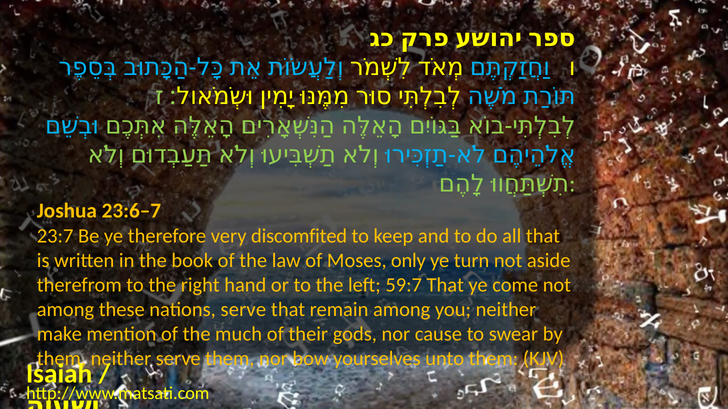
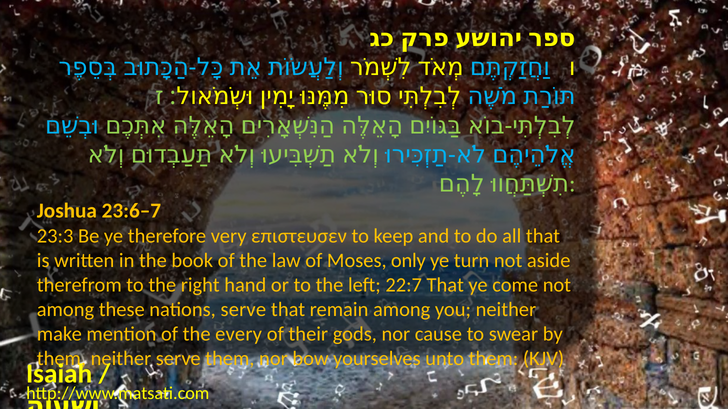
23:7: 23:7 -> 23:3
discomfited: discomfited -> επιστευσεν
59:7: 59:7 -> 22:7
much: much -> every
